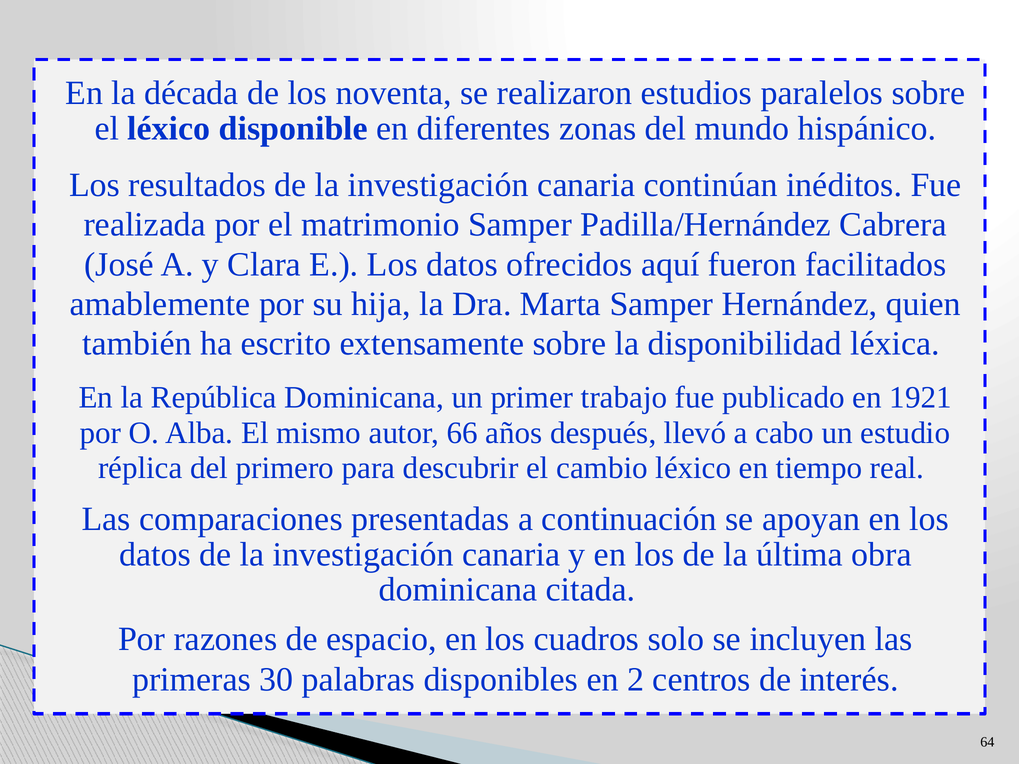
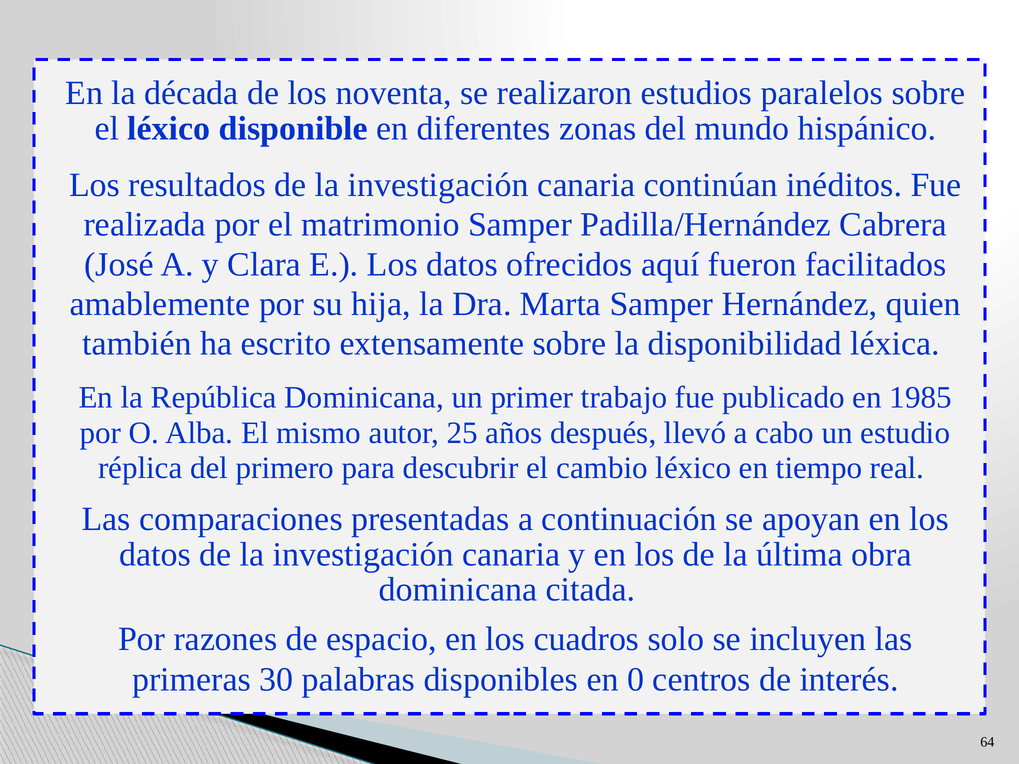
1921: 1921 -> 1985
66: 66 -> 25
2: 2 -> 0
